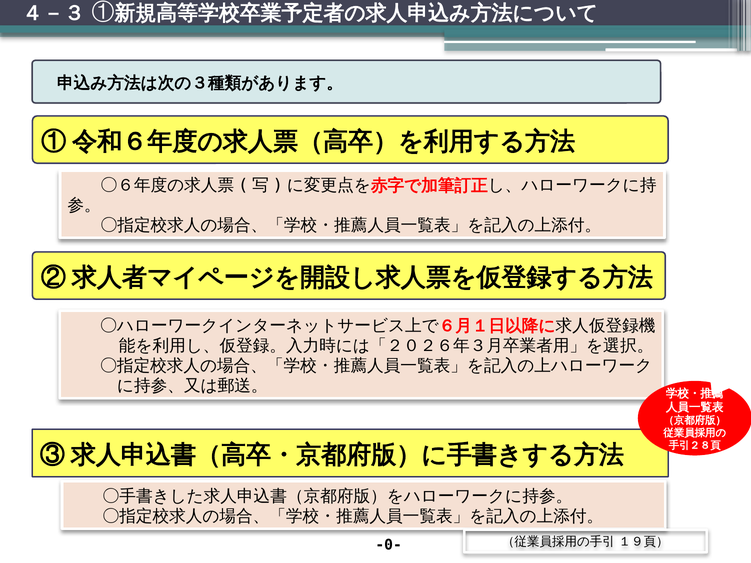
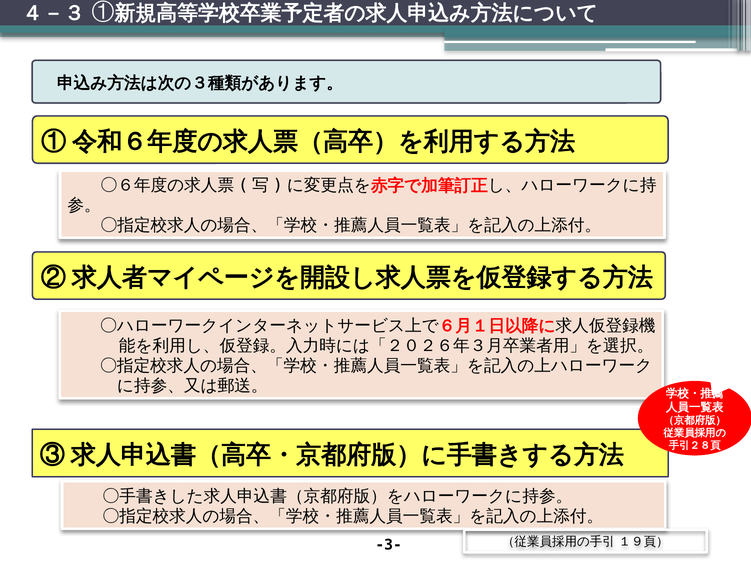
-0-: -0- -> -3-
